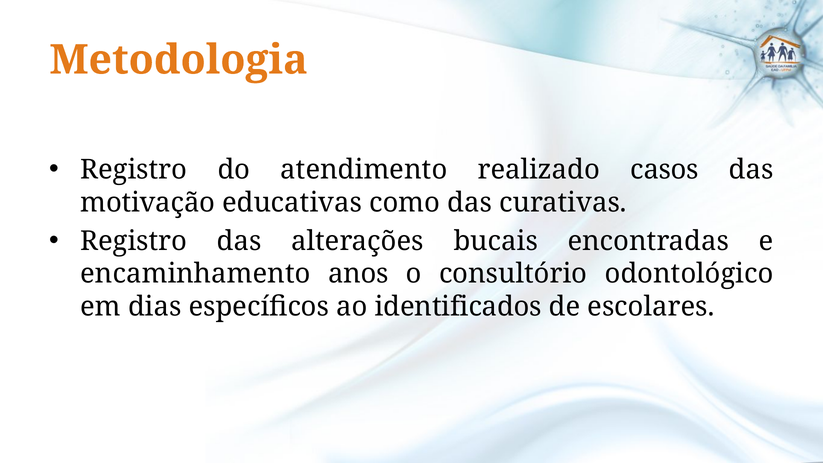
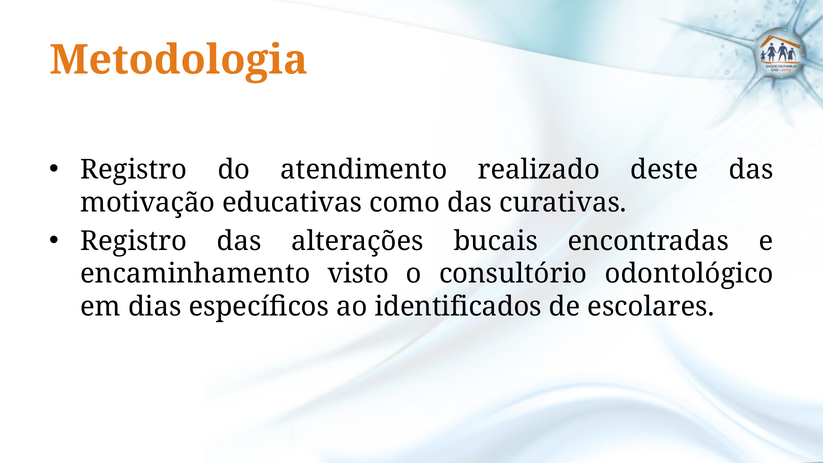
casos: casos -> deste
anos: anos -> visto
